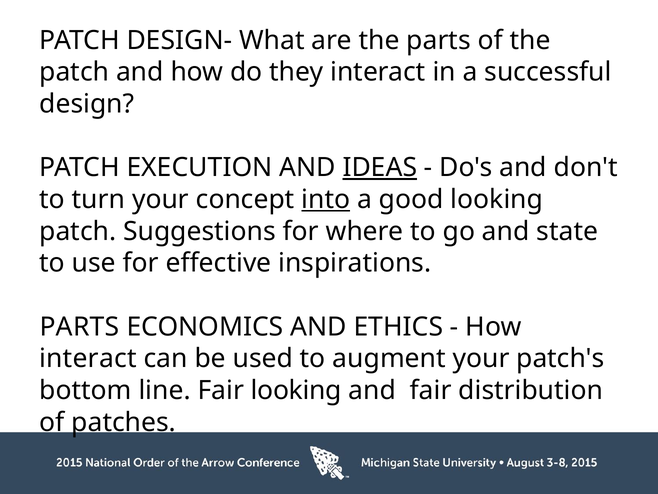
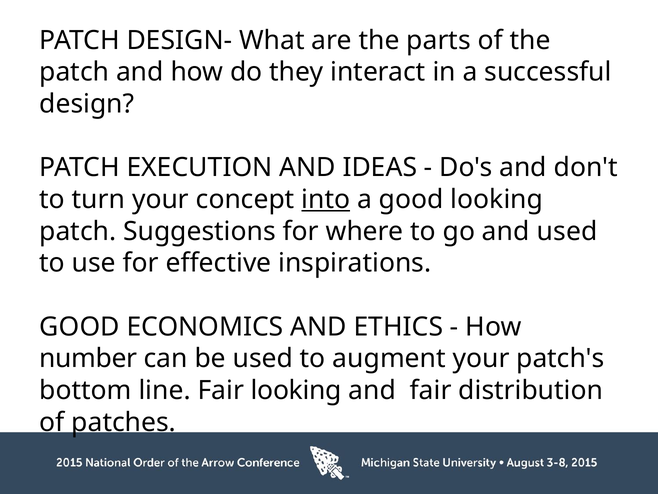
IDEAS underline: present -> none
and state: state -> used
PARTS at (79, 327): PARTS -> GOOD
interact at (88, 358): interact -> number
